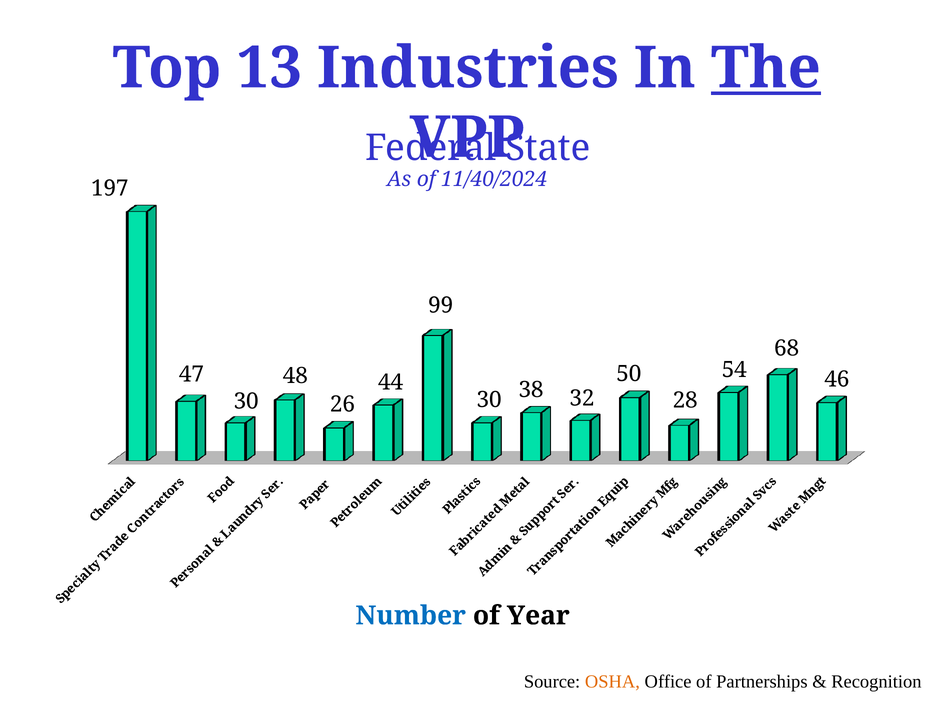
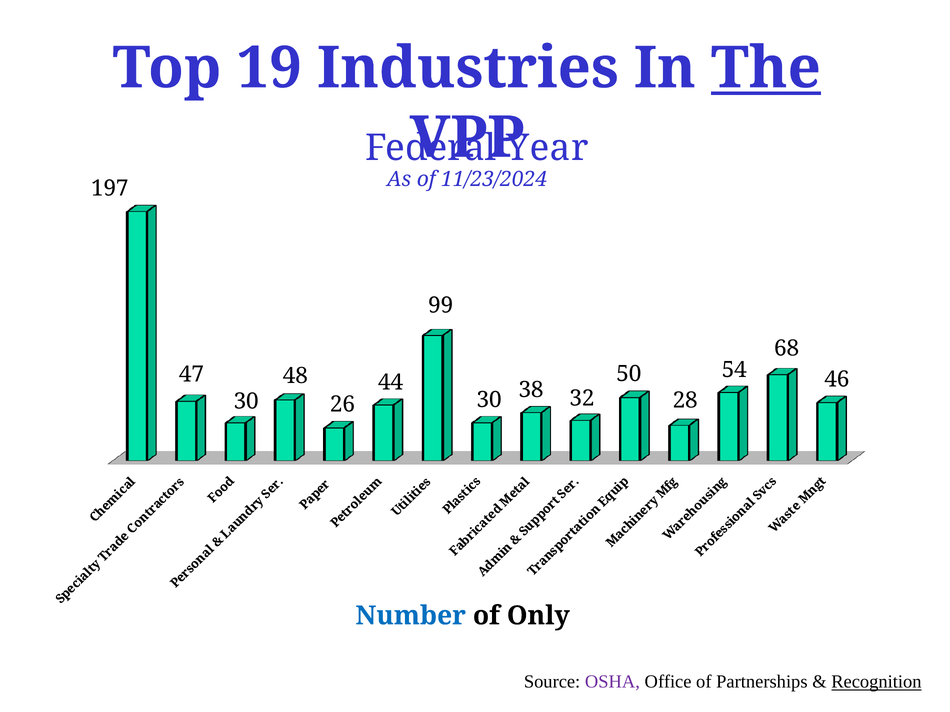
13: 13 -> 19
State: State -> Year
11/40/2024: 11/40/2024 -> 11/23/2024
Year: Year -> Only
OSHA colour: orange -> purple
Recognition underline: none -> present
